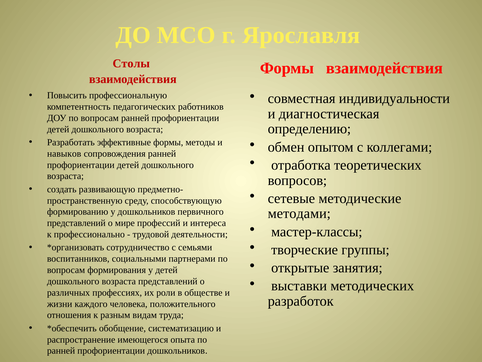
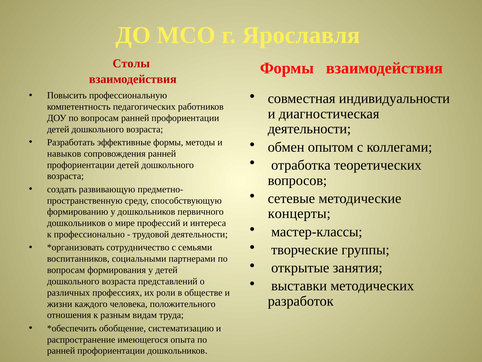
определению at (309, 129): определению -> деятельности
методами: методами -> концерты
представлений at (76, 223): представлений -> дошкольников
